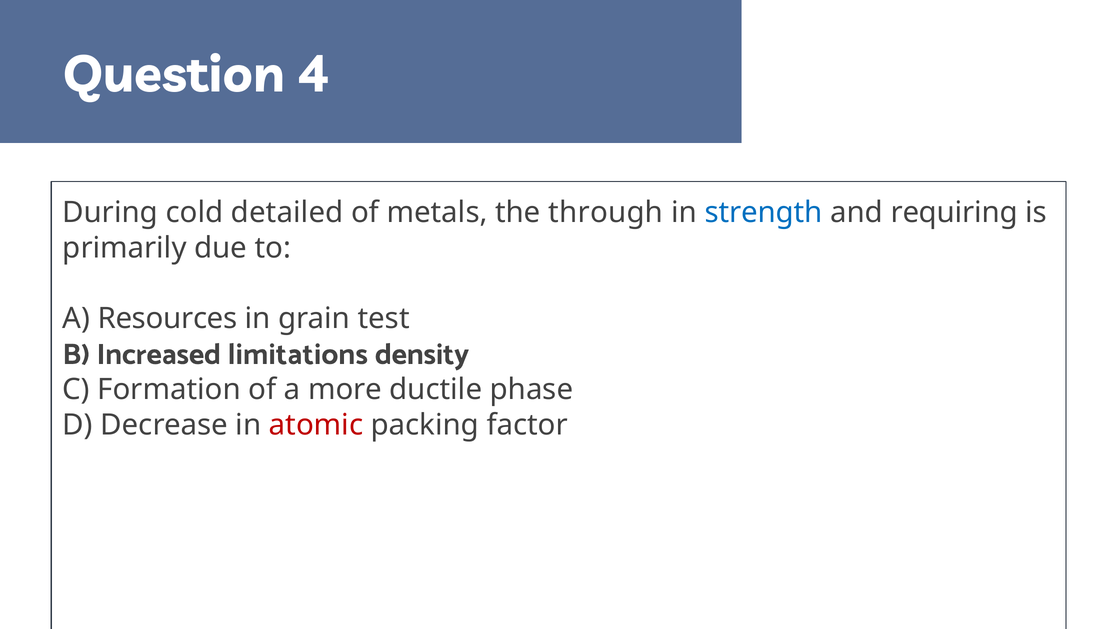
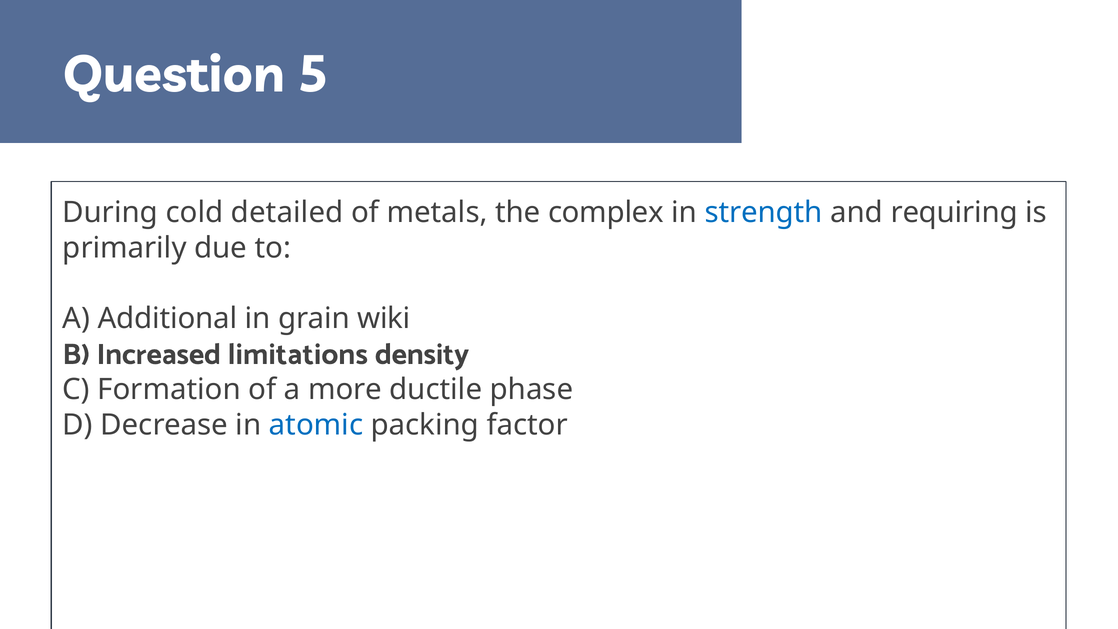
4: 4 -> 5
through: through -> complex
Resources: Resources -> Additional
test: test -> wiki
atomic colour: red -> blue
